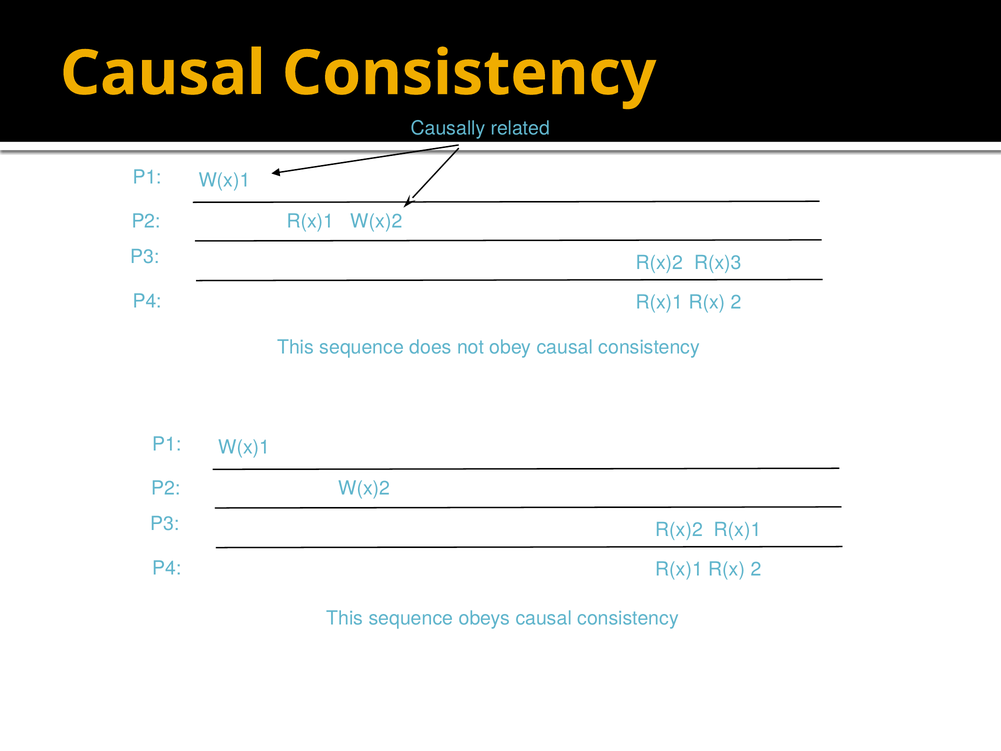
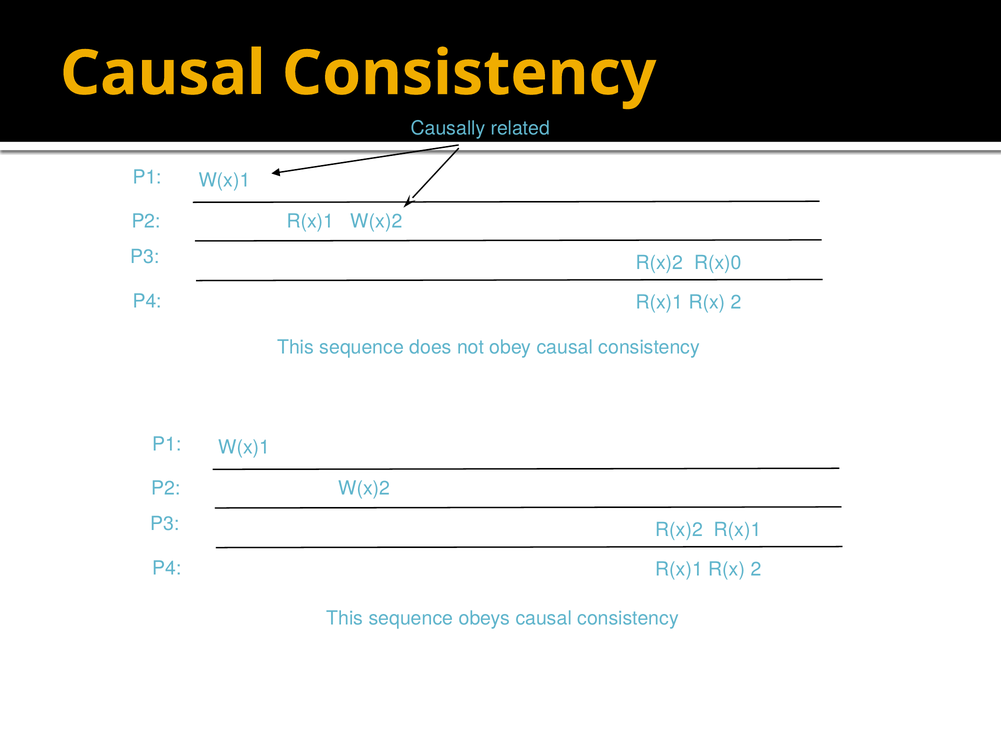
R(x)3: R(x)3 -> R(x)0
